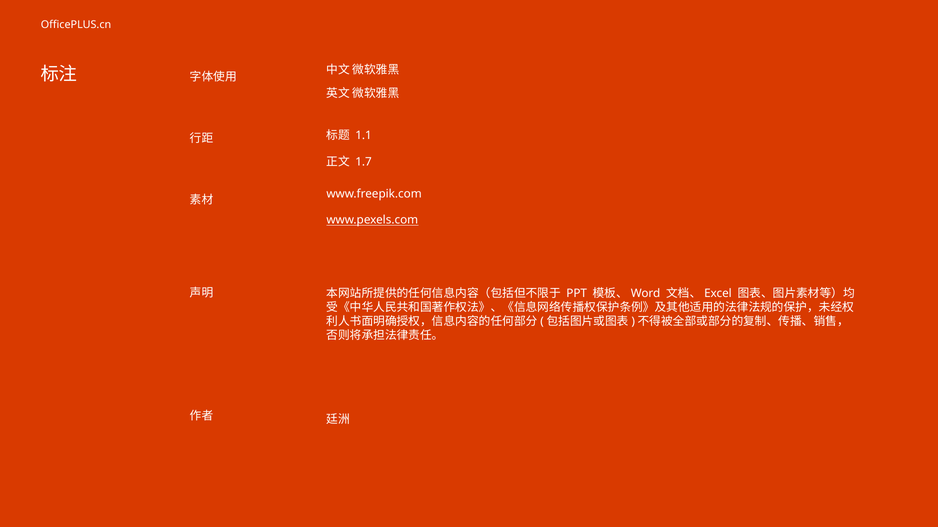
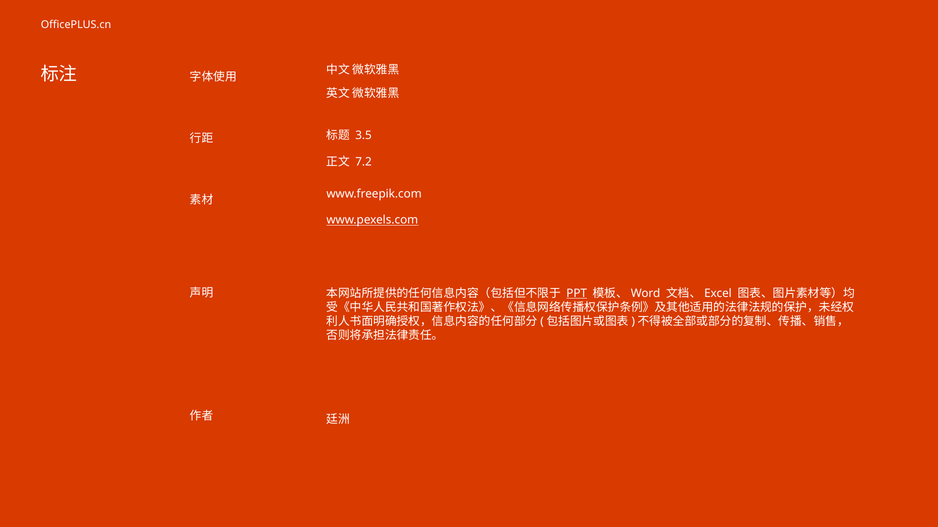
1.1: 1.1 -> 3.5
1.7: 1.7 -> 7.2
PPT underline: none -> present
